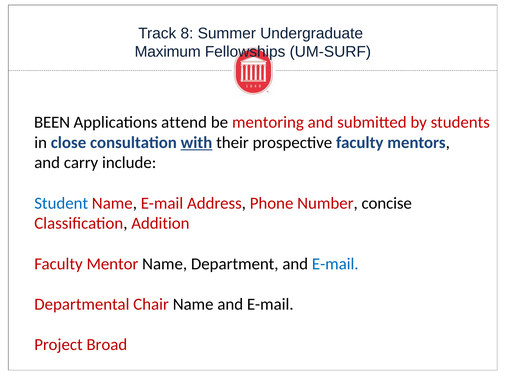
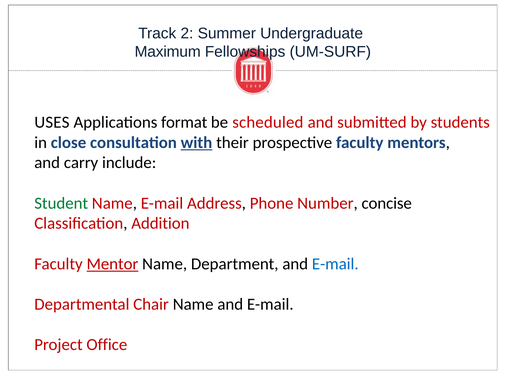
8: 8 -> 2
BEEN: BEEN -> USES
attend: attend -> format
mentoring: mentoring -> scheduled
Student colour: blue -> green
Mentor underline: none -> present
Broad: Broad -> Office
